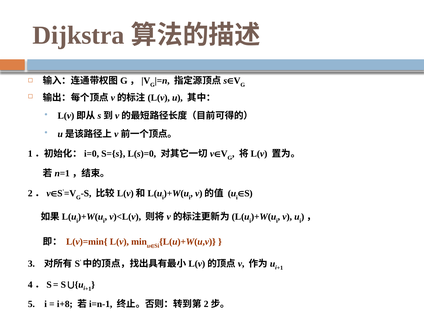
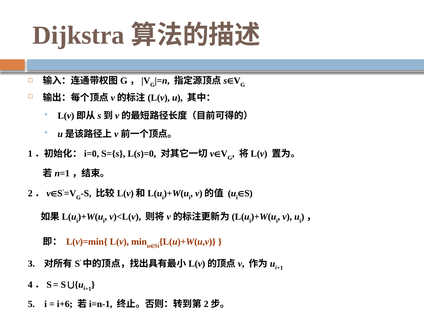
i+8: i+8 -> i+6
